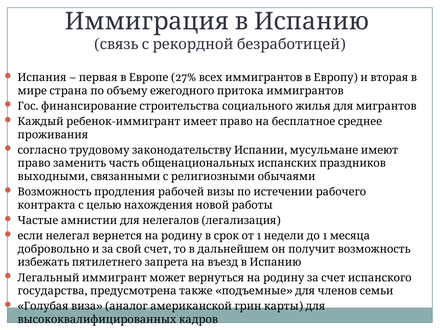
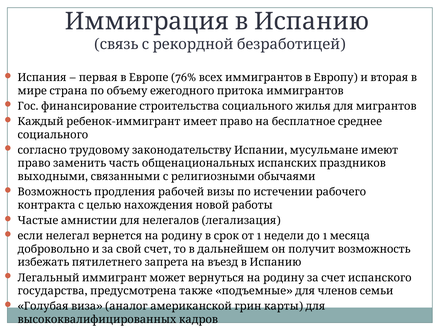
27%: 27% -> 76%
проживания: проживания -> социального
